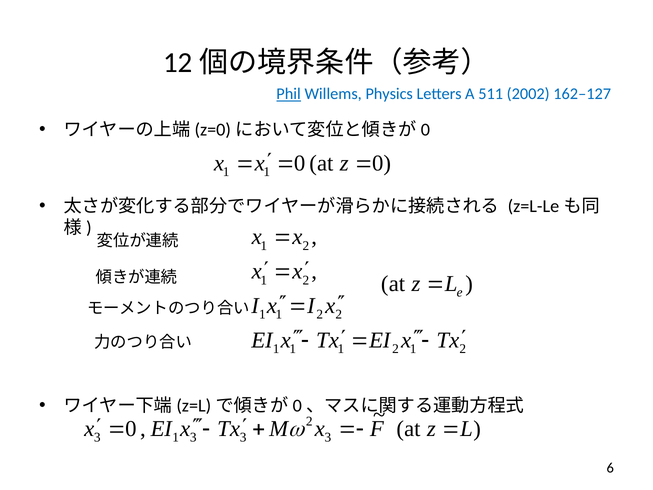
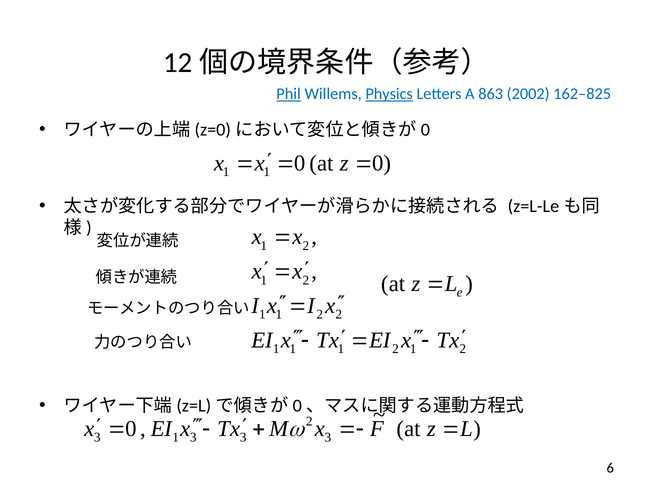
Physics underline: none -> present
511: 511 -> 863
162–127: 162–127 -> 162–825
